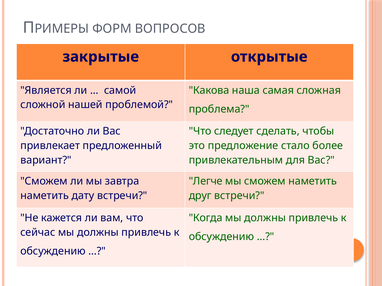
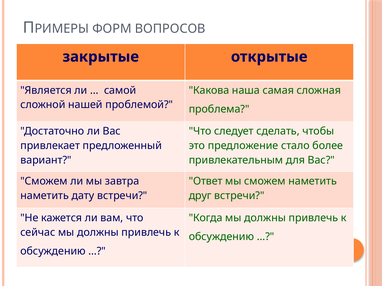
Легче: Легче -> Ответ
